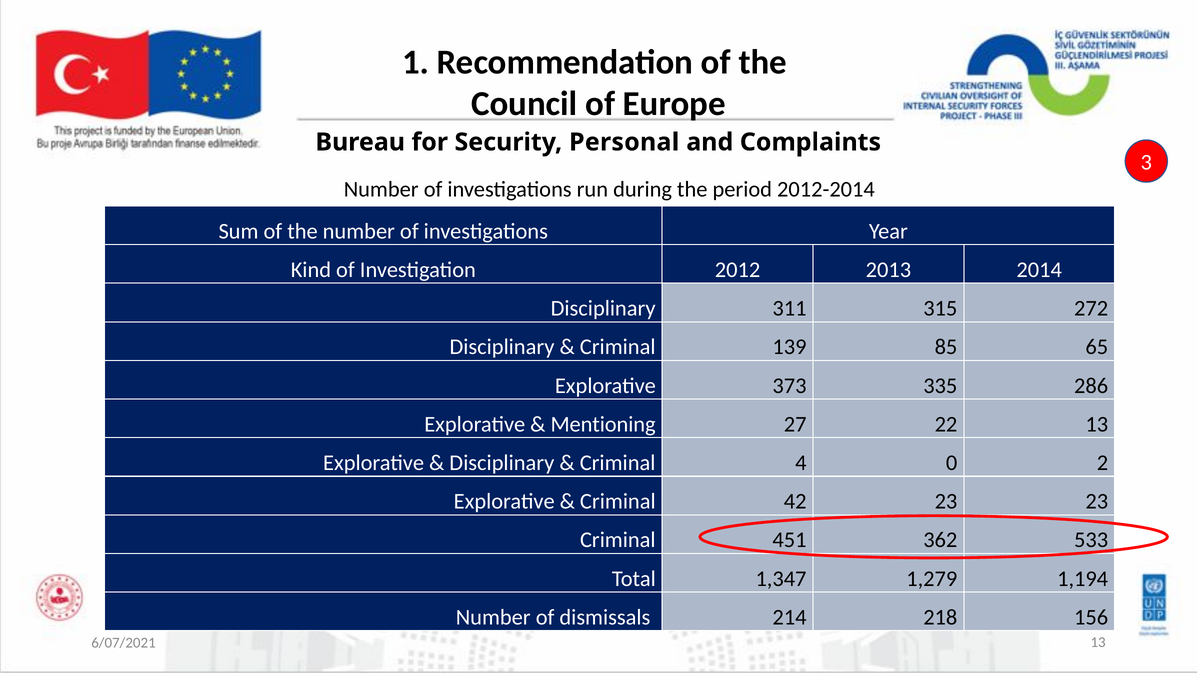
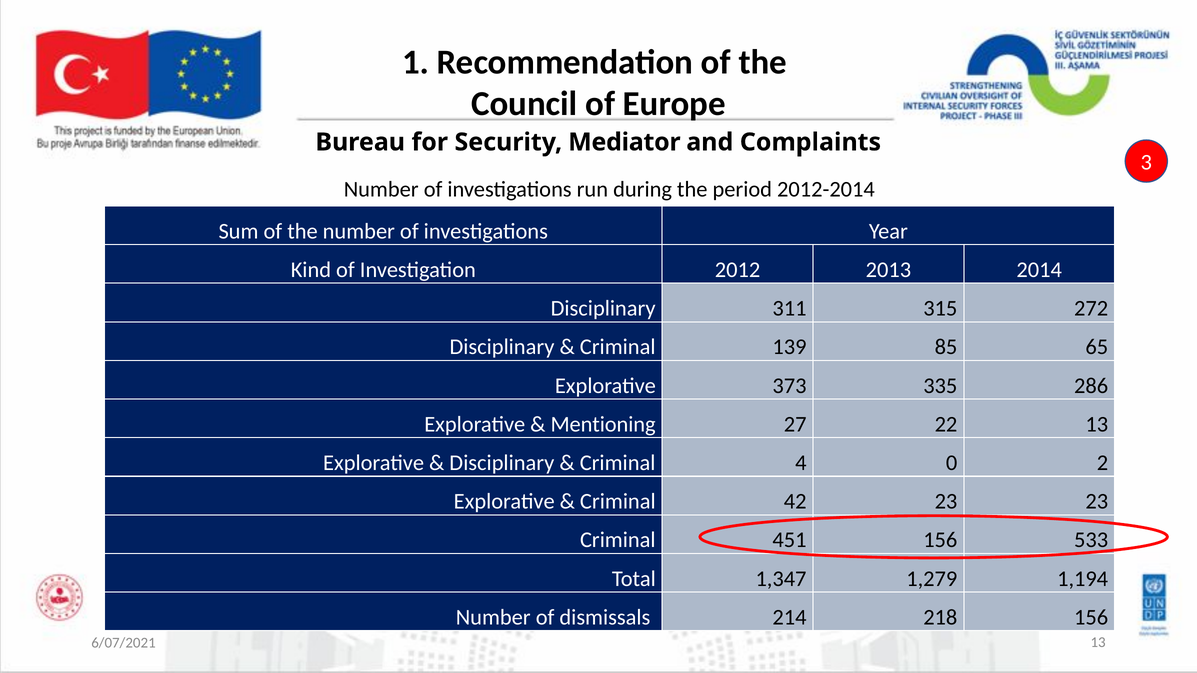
Personal: Personal -> Mediator
451 362: 362 -> 156
